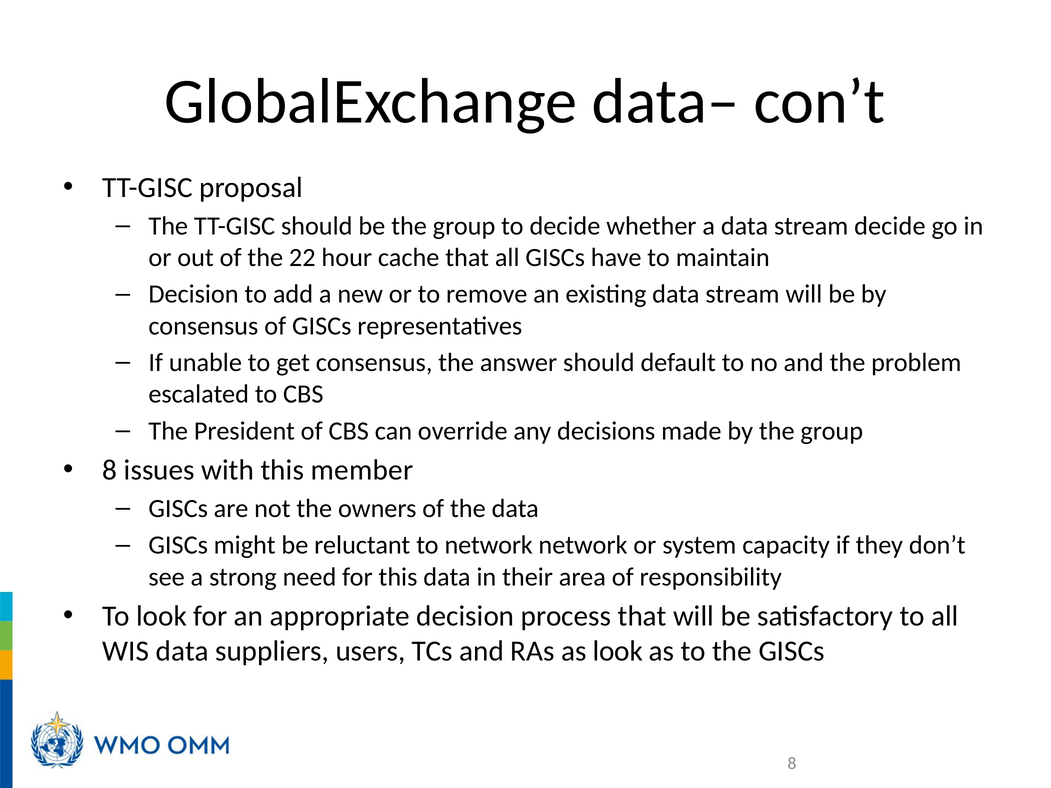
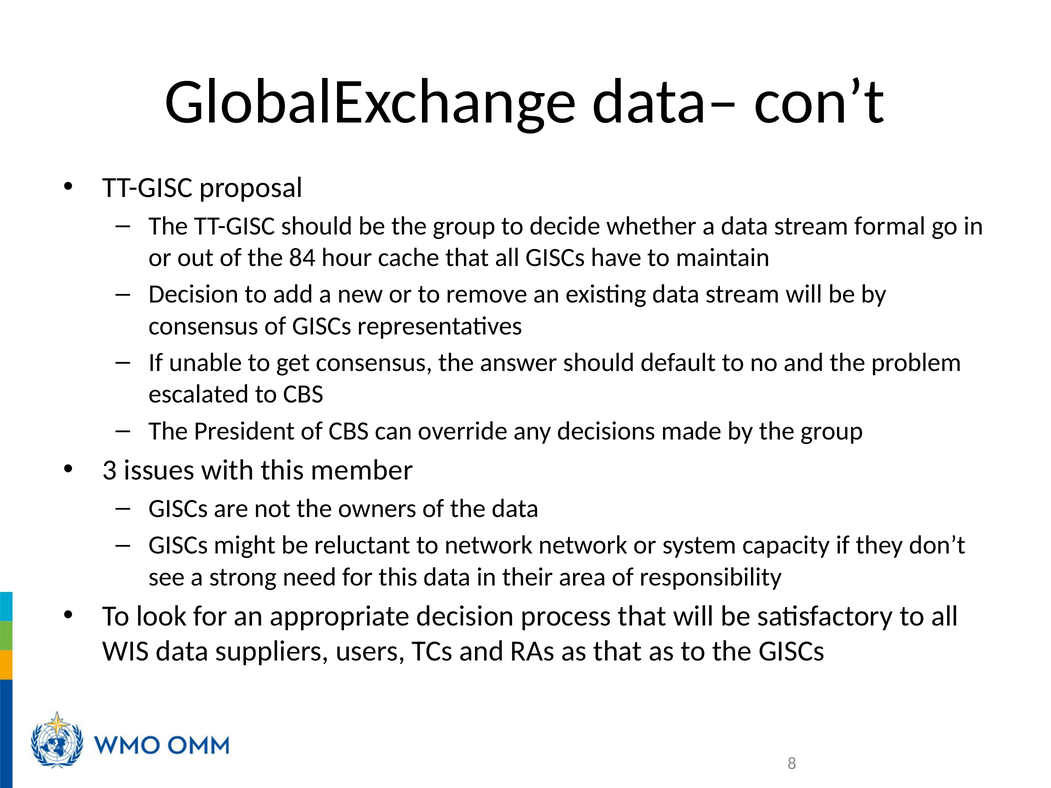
stream decide: decide -> formal
22: 22 -> 84
8 at (110, 470): 8 -> 3
as look: look -> that
